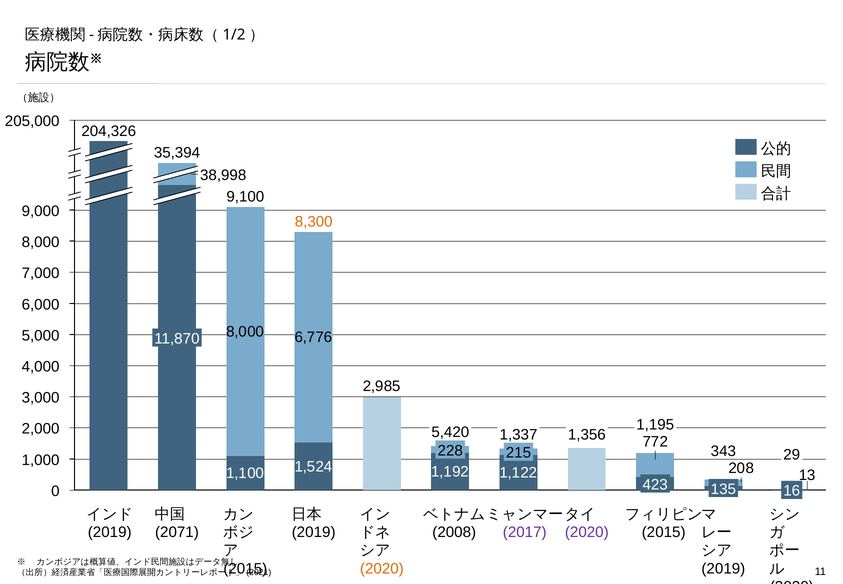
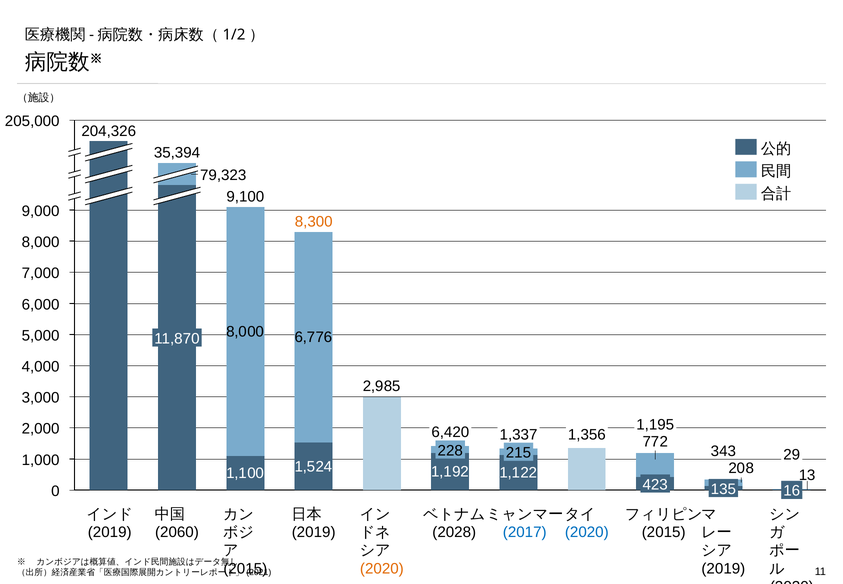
38,998: 38,998 -> 79,323
5,420: 5,420 -> 6,420
2071: 2071 -> 2060
2008: 2008 -> 2028
2017 colour: purple -> blue
2020 at (587, 532) colour: purple -> blue
